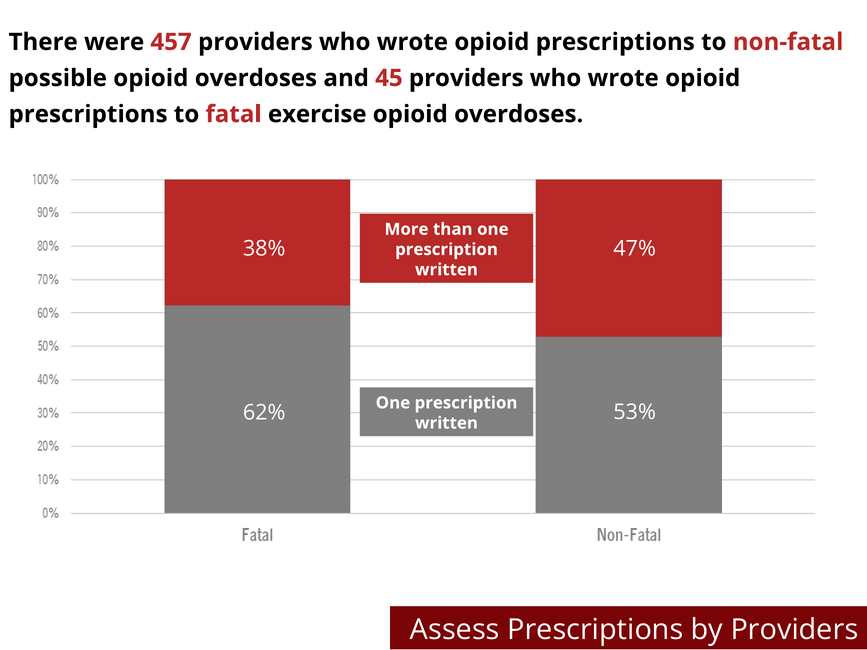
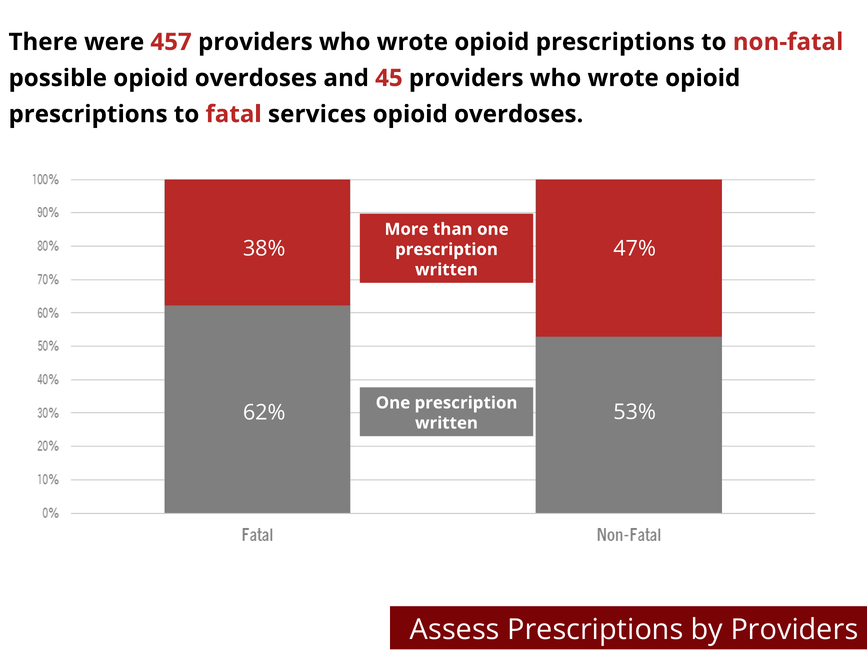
exercise: exercise -> services
